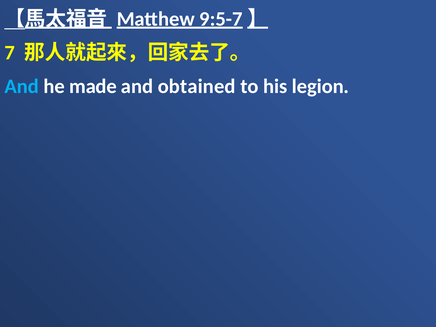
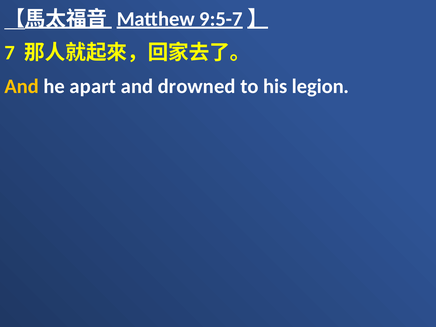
And at (22, 86) colour: light blue -> yellow
made: made -> apart
obtained: obtained -> drowned
